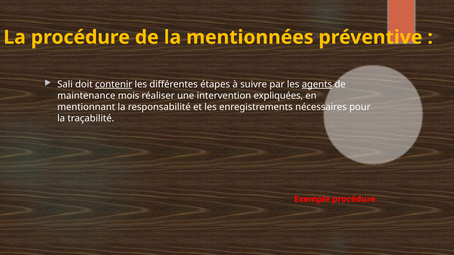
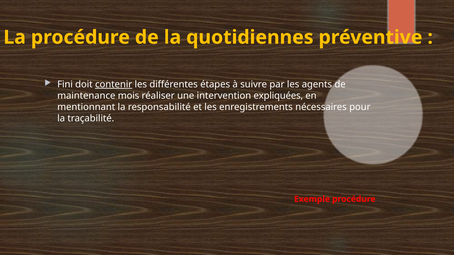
mentionnées: mentionnées -> quotidiennes
Sali: Sali -> Fini
agents underline: present -> none
